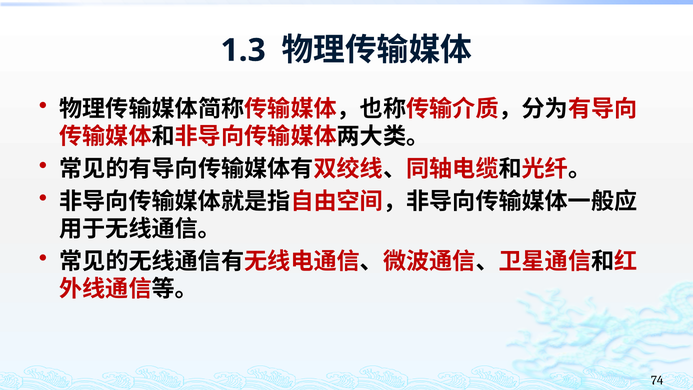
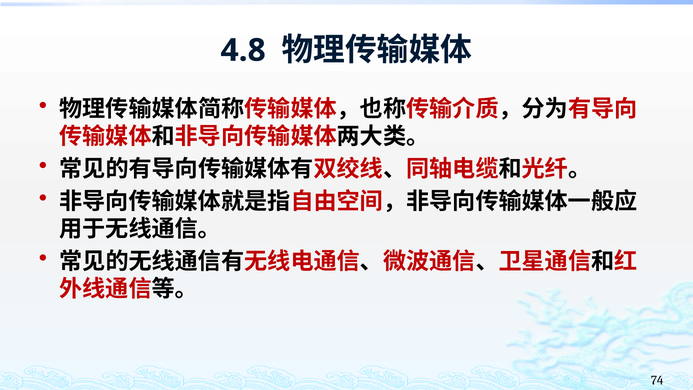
1.3: 1.3 -> 4.8
